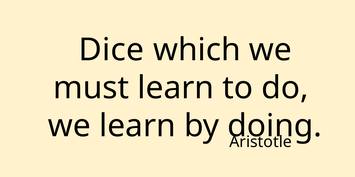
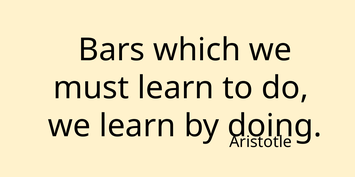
Dice: Dice -> Bars
